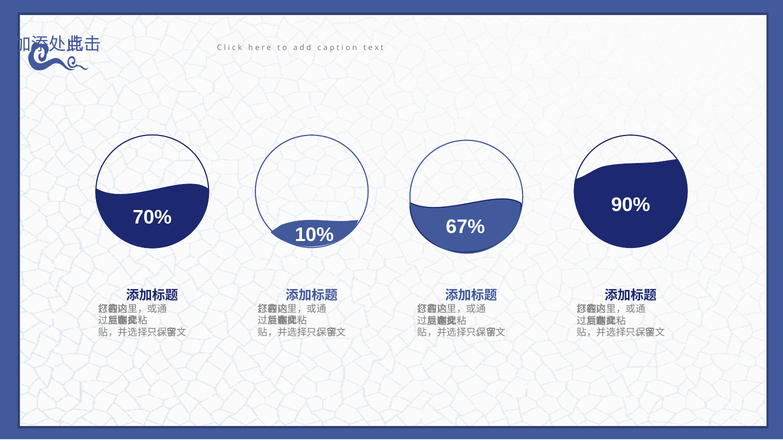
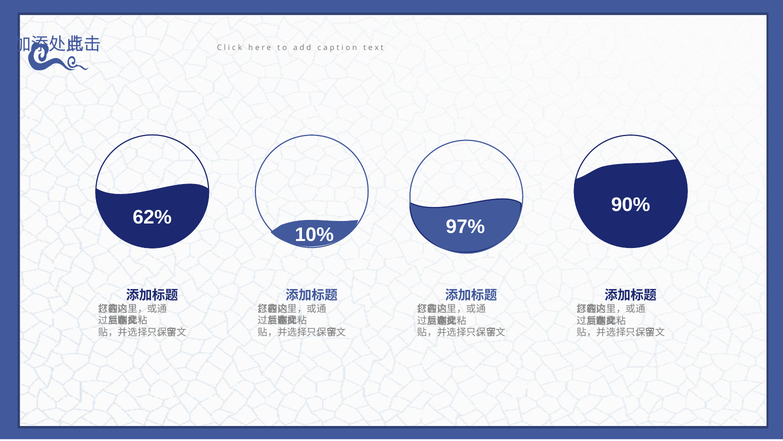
70%: 70% -> 62%
67%: 67% -> 97%
